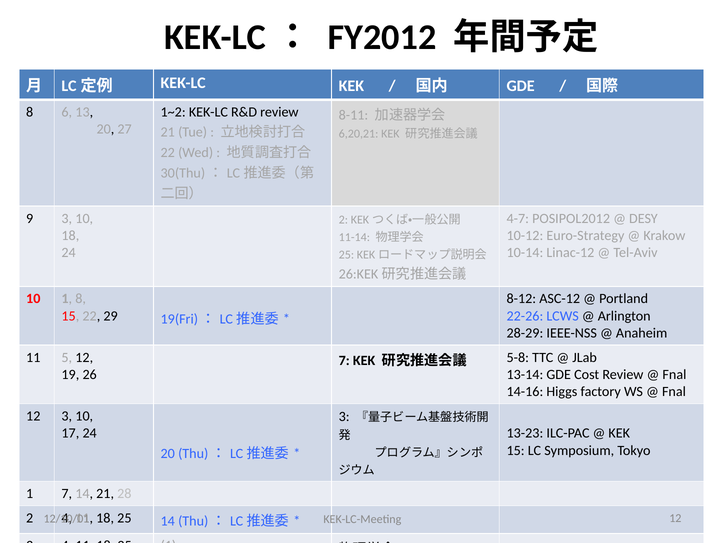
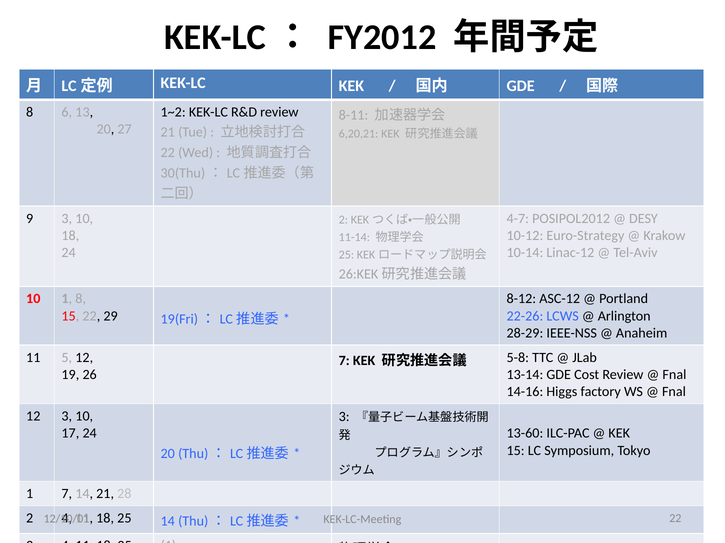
13-23: 13-23 -> 13-60
KEK-LC-Meeting 12: 12 -> 22
